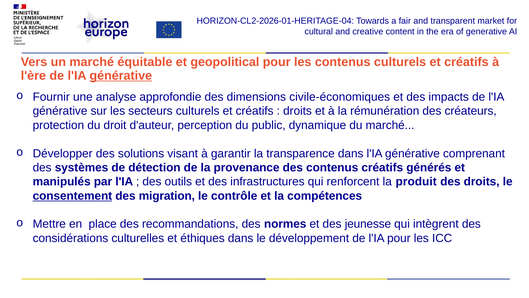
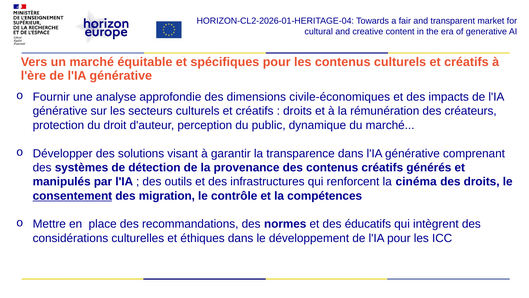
geopolitical: geopolitical -> spécifiques
générative at (121, 76) underline: present -> none
produit: produit -> cinéma
jeunesse: jeunesse -> éducatifs
